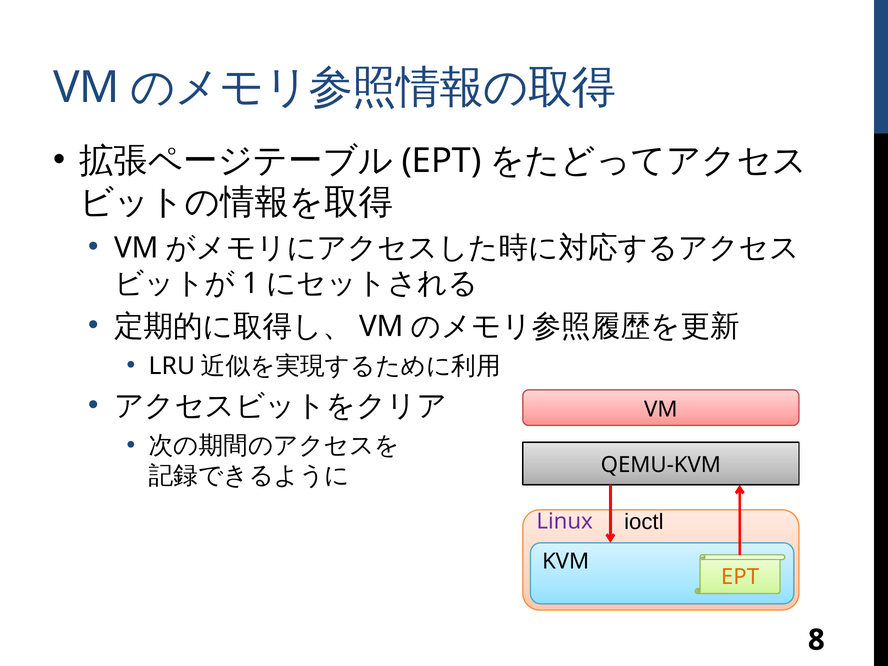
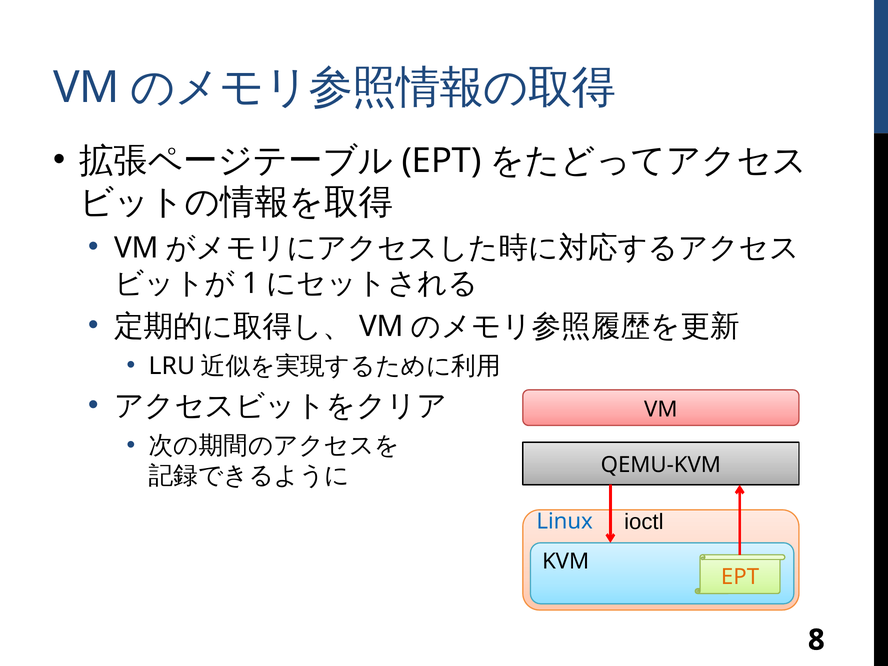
Linux colour: purple -> blue
